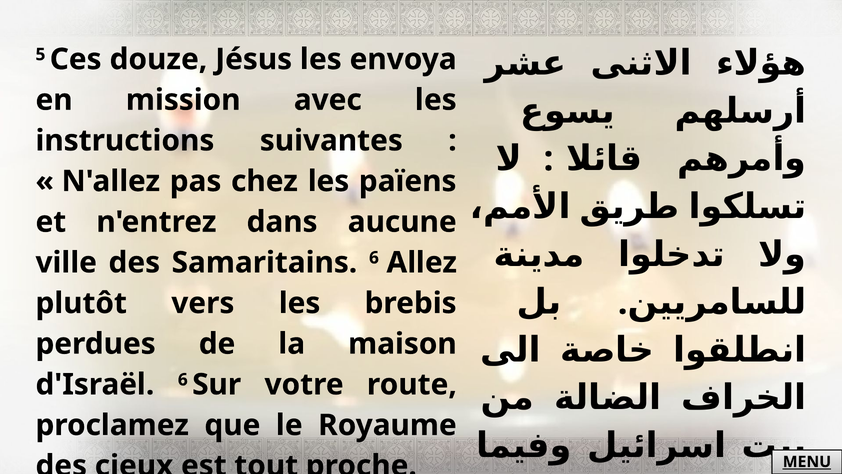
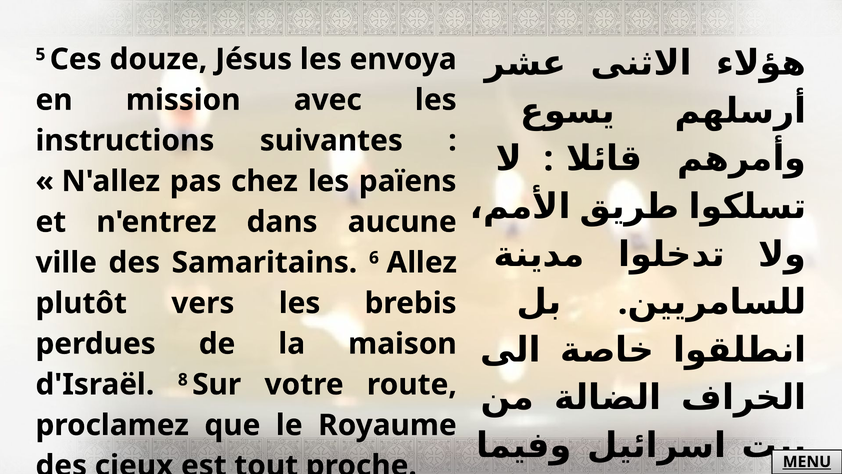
d'Israël 6: 6 -> 8
